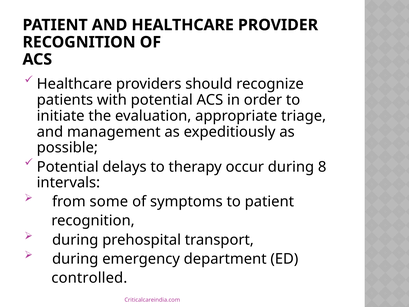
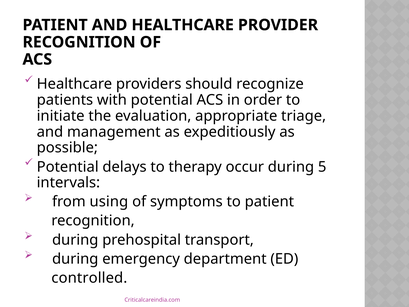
8: 8 -> 5
some: some -> using
